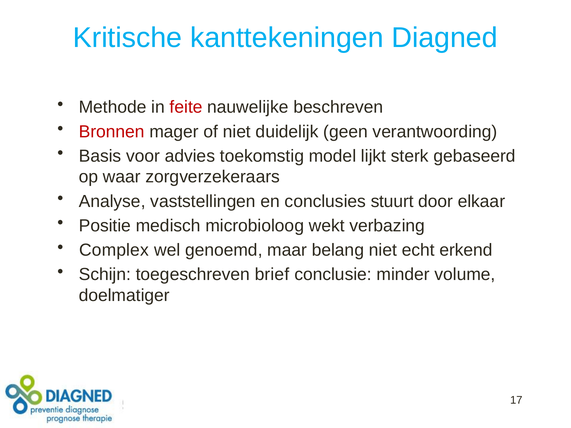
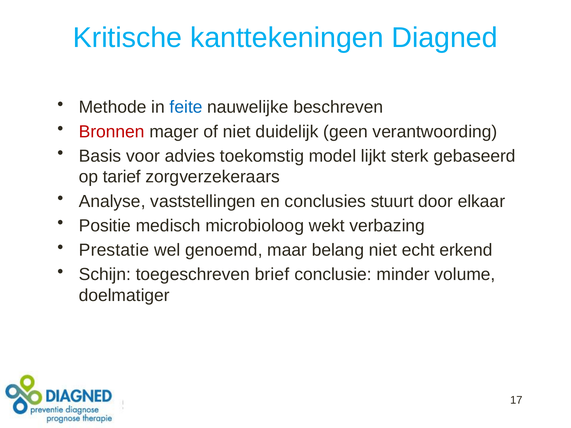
feite colour: red -> blue
waar: waar -> tarief
Complex: Complex -> Prestatie
